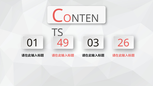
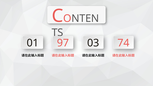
49: 49 -> 97
26: 26 -> 74
